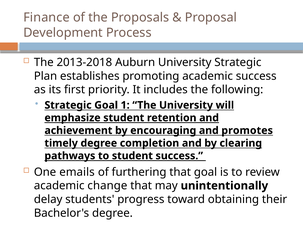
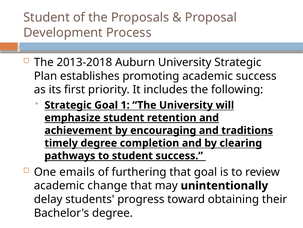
Finance at (46, 18): Finance -> Student
promotes: promotes -> traditions
